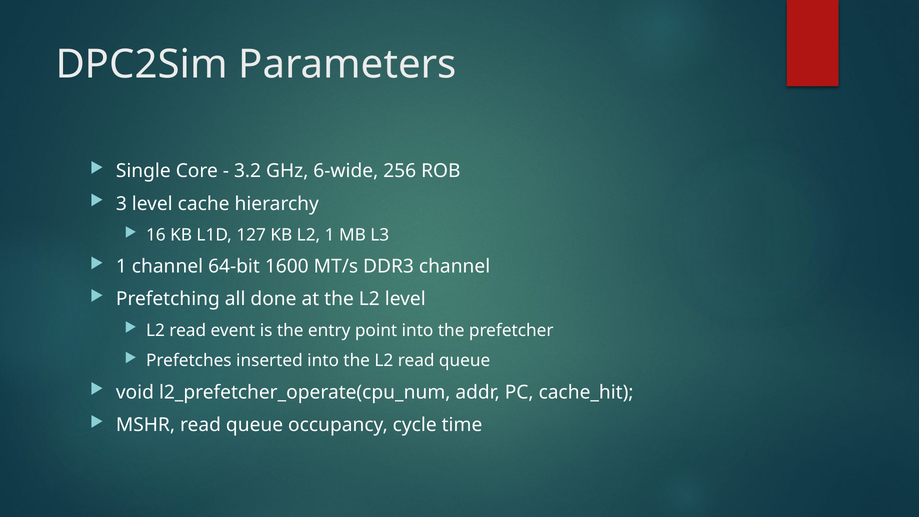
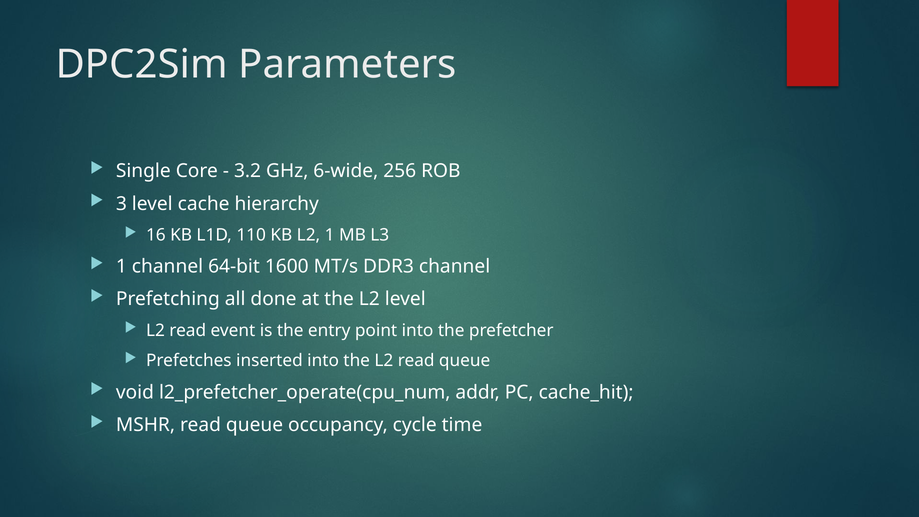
127: 127 -> 110
